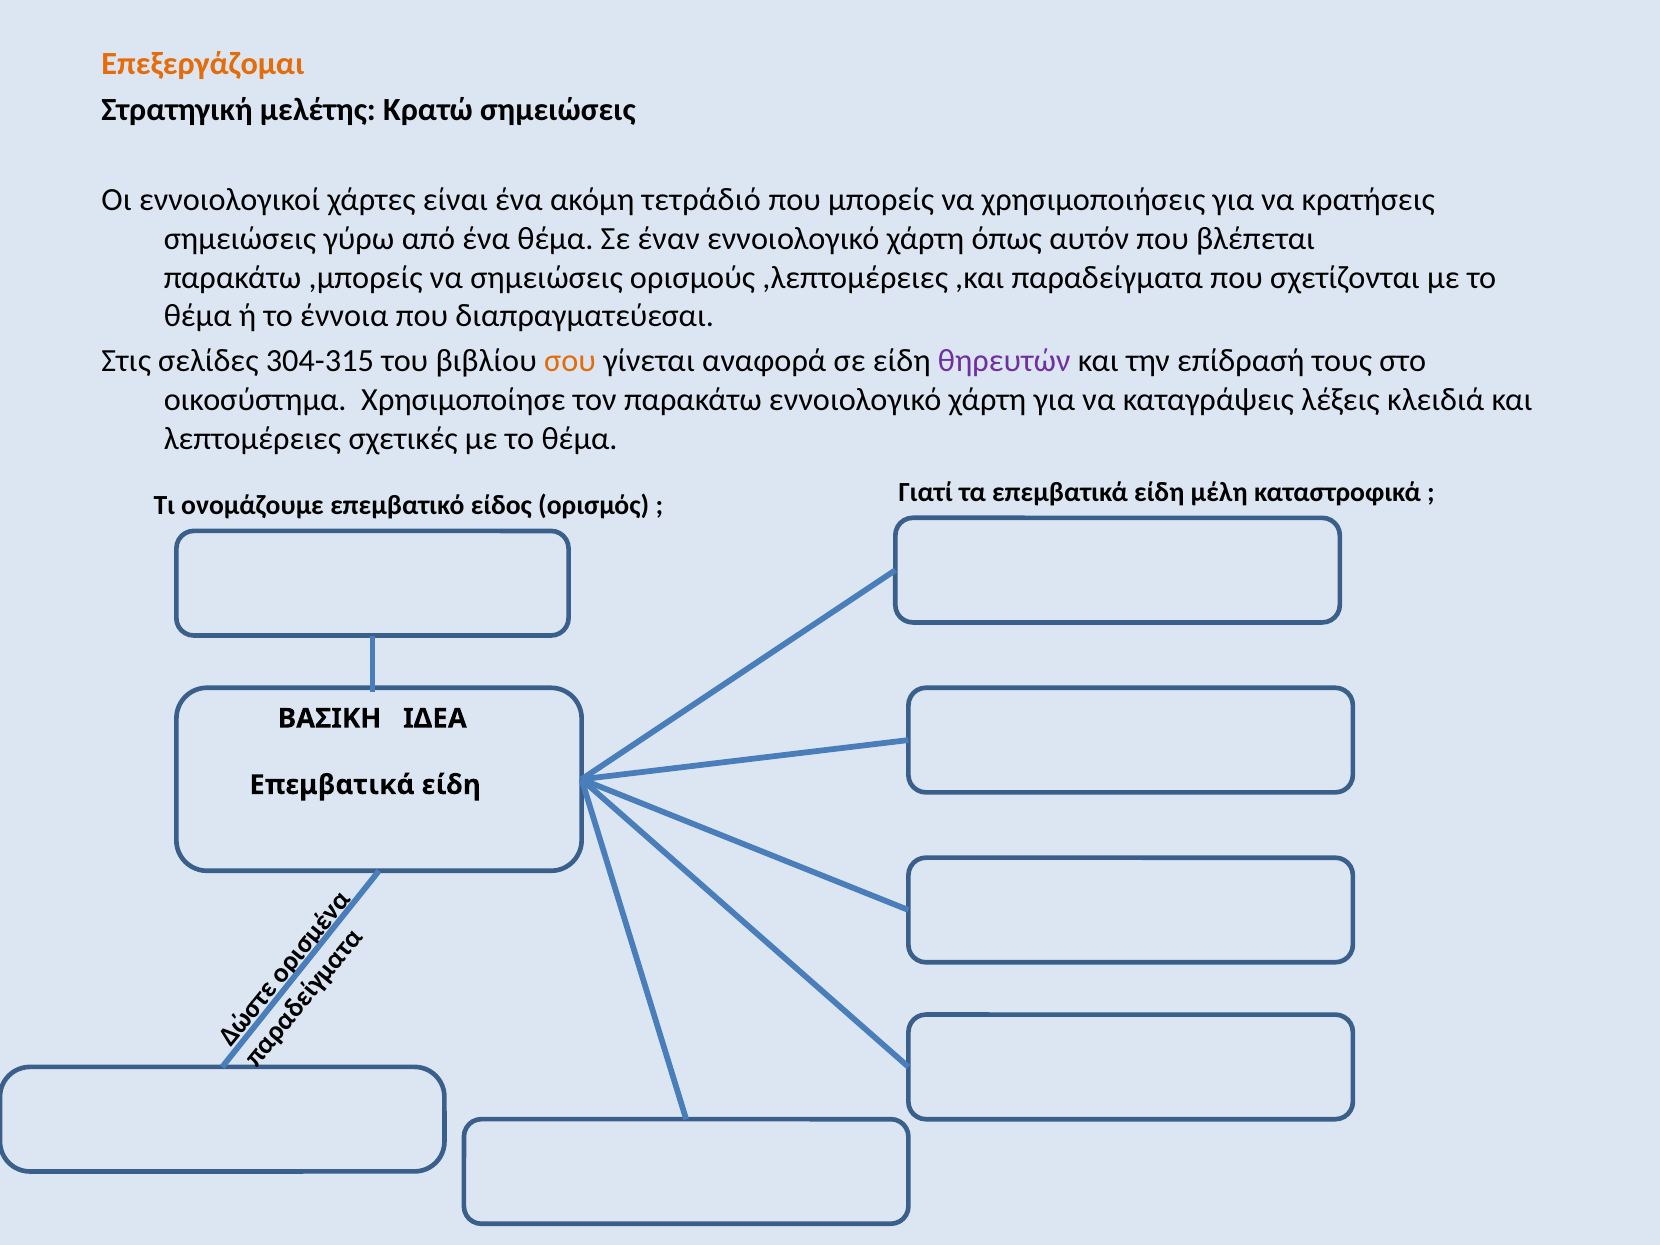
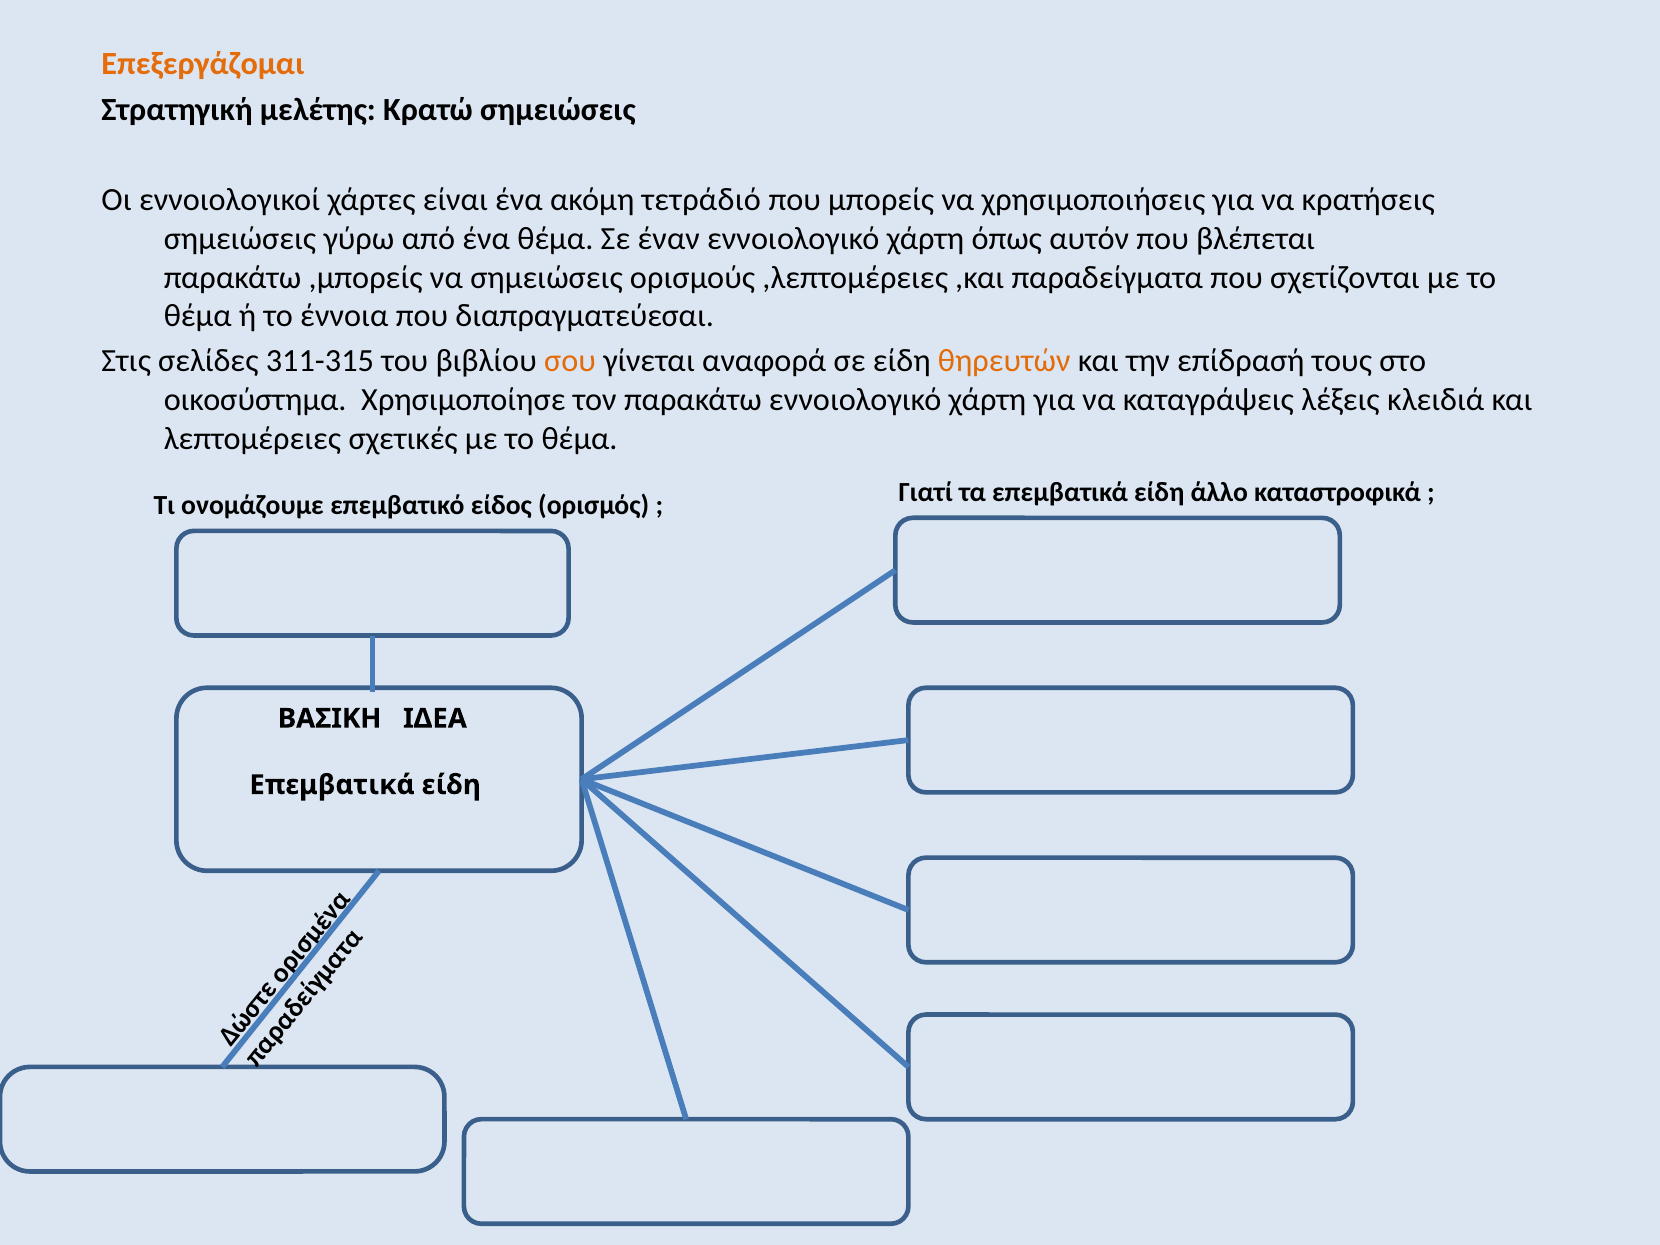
304-315: 304-315 -> 311-315
θηρευτών colour: purple -> orange
μέλη: μέλη -> άλλο
